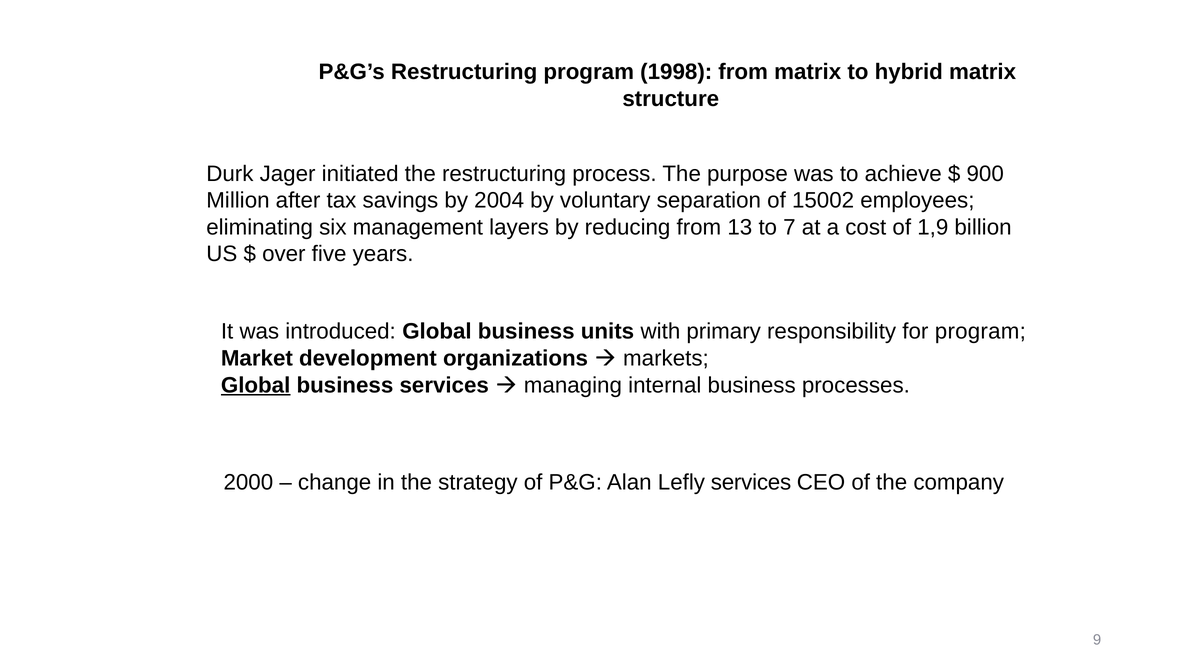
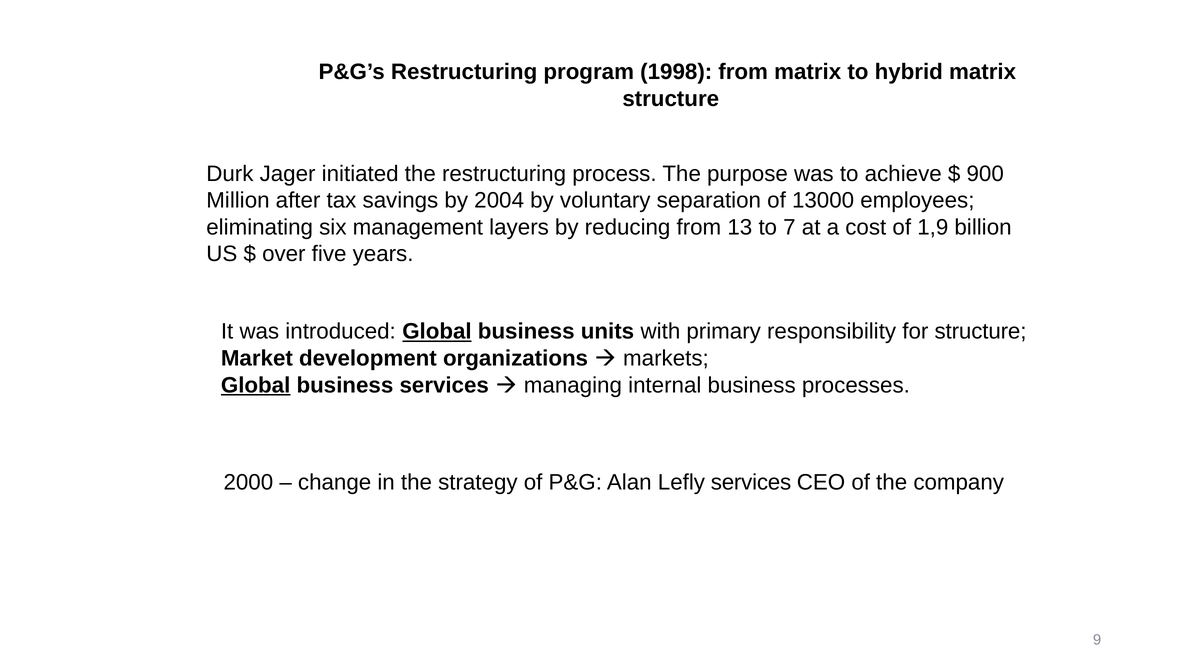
15002: 15002 -> 13000
Global at (437, 332) underline: none -> present
for program: program -> structure
